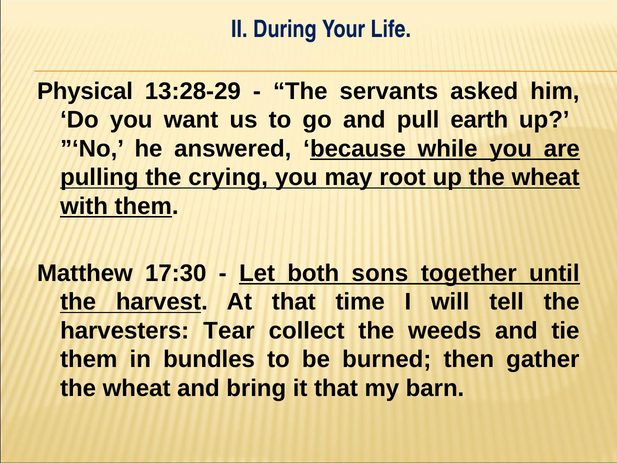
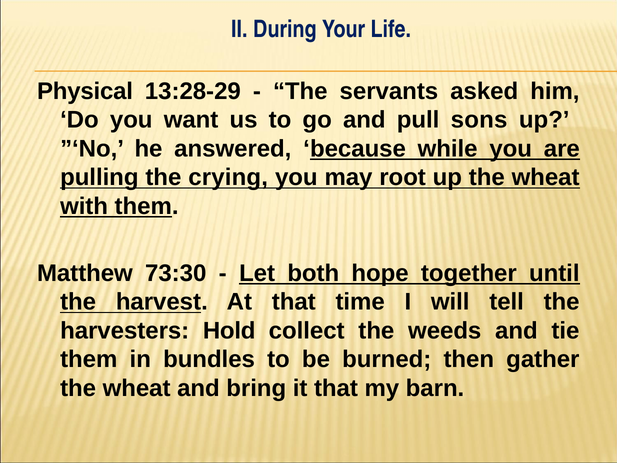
earth: earth -> sons
17:30: 17:30 -> 73:30
sons: sons -> hope
Tear: Tear -> Hold
